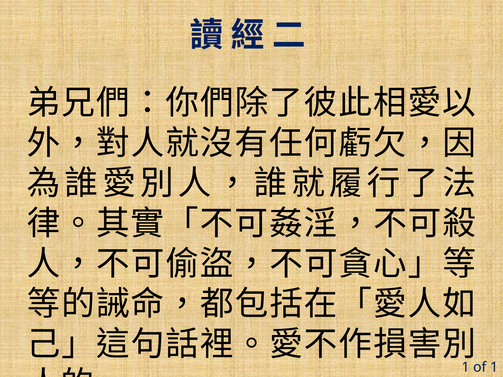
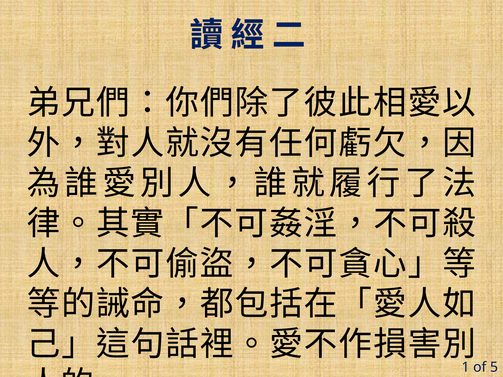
of 1: 1 -> 5
